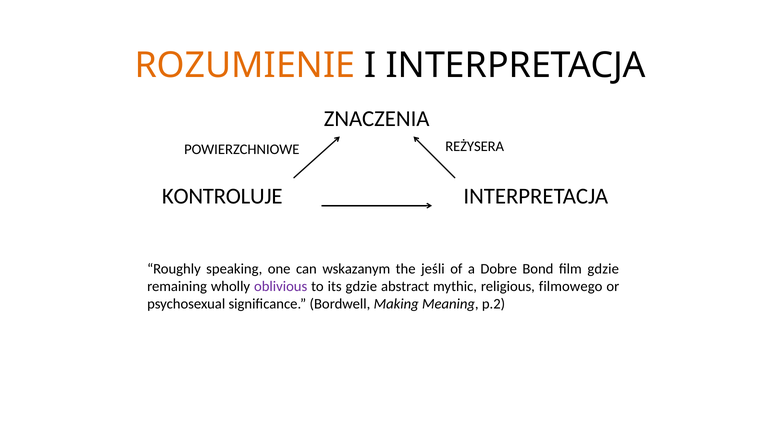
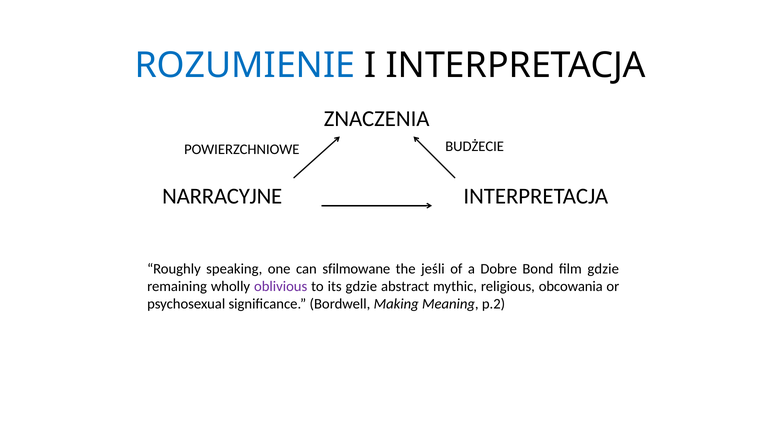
ROZUMIENIE colour: orange -> blue
REŻYSERA: REŻYSERA -> BUDŻECIE
KONTROLUJE: KONTROLUJE -> NARRACYJNE
wskazanym: wskazanym -> sfilmowane
filmowego: filmowego -> obcowania
